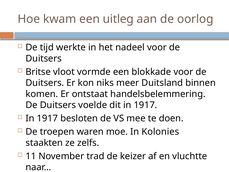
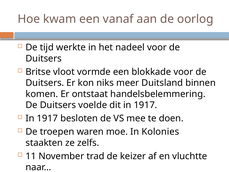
uitleg: uitleg -> vanaf
